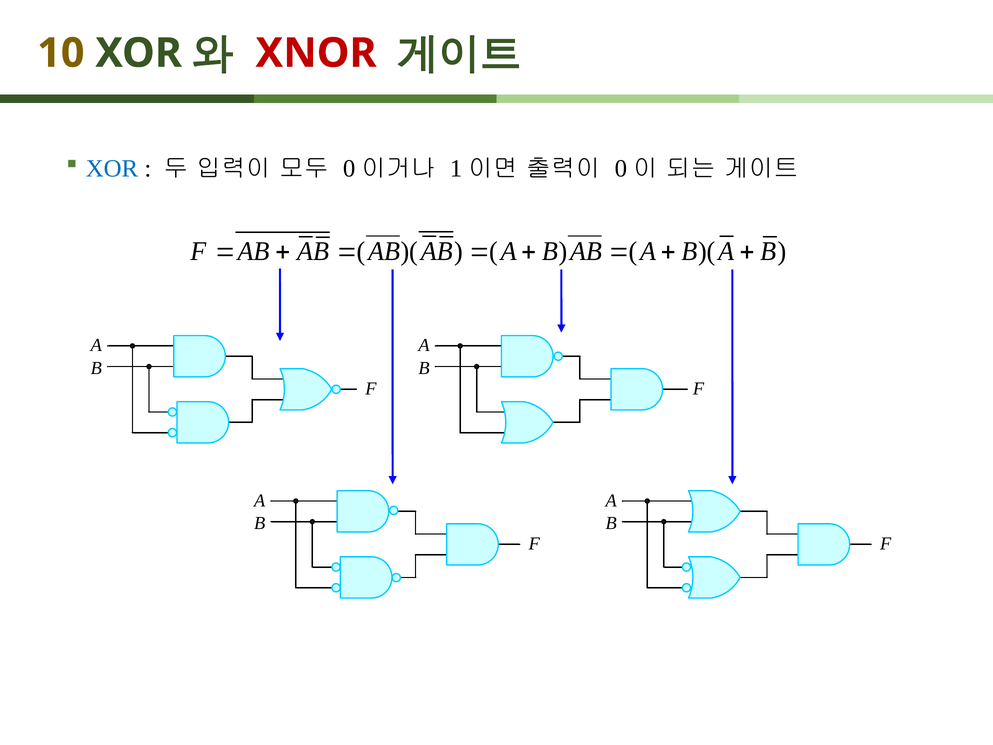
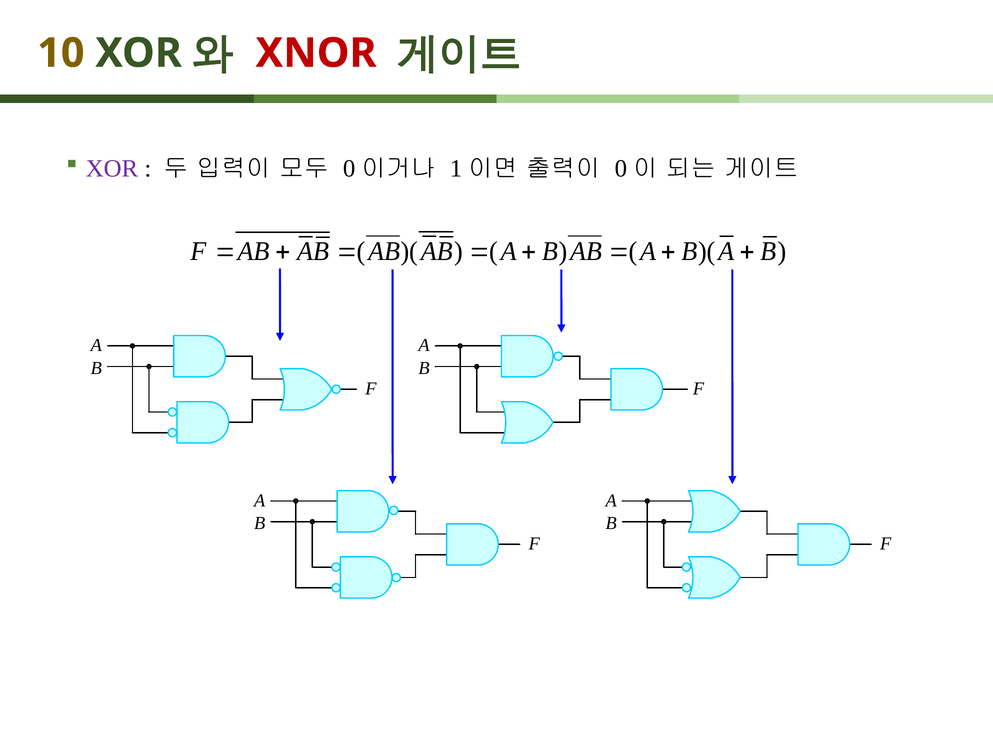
XOR at (112, 168) colour: blue -> purple
